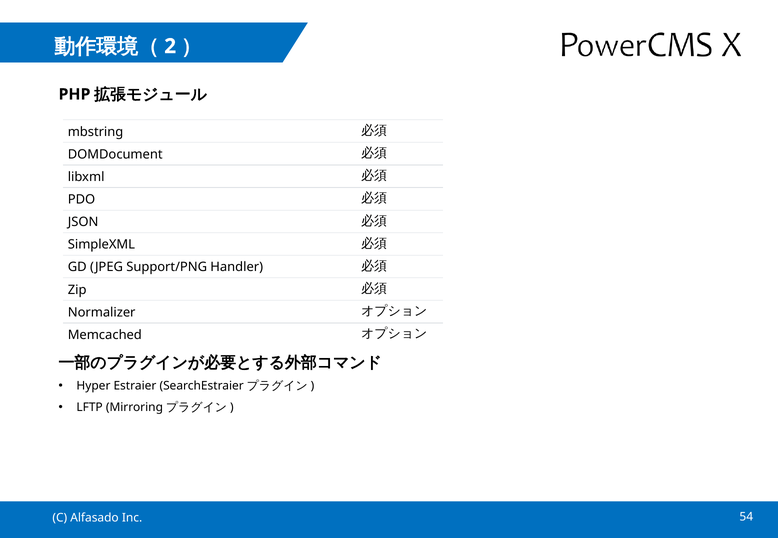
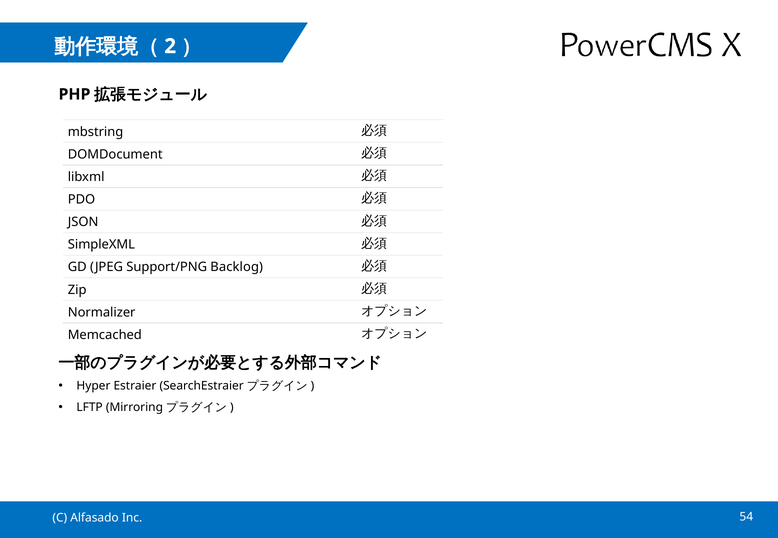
Handler: Handler -> Backlog
